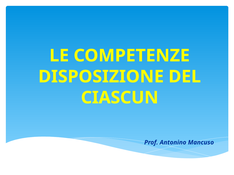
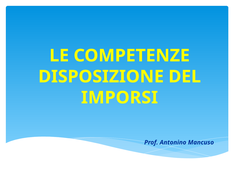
CIASCUN: CIASCUN -> IMPORSI
